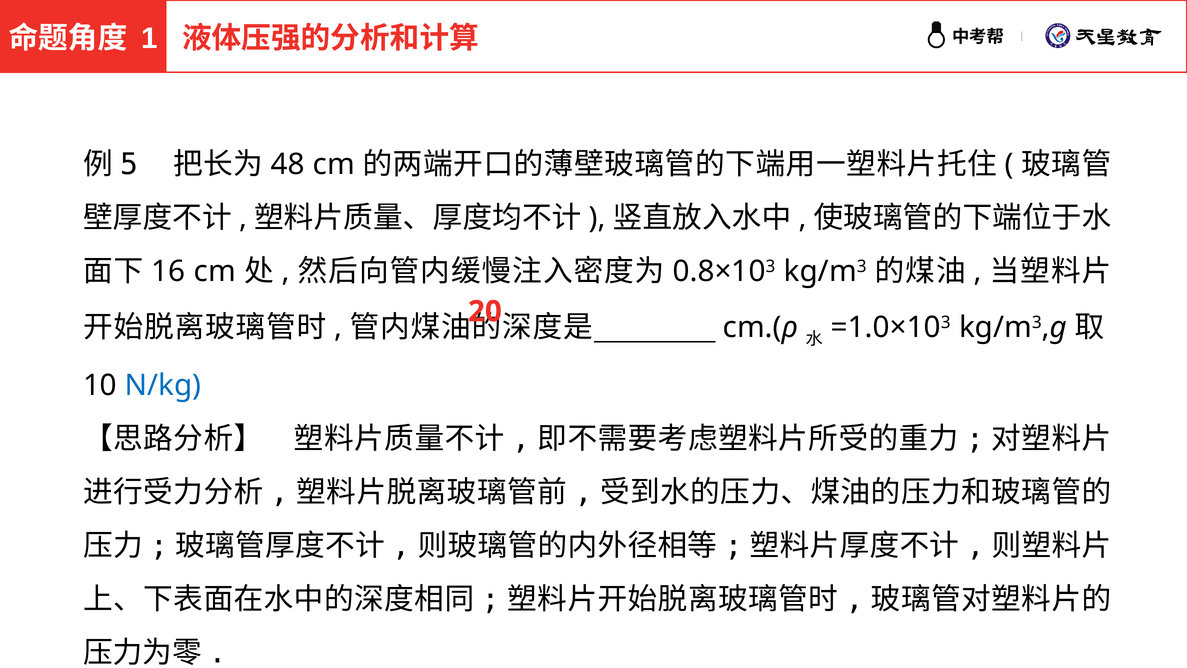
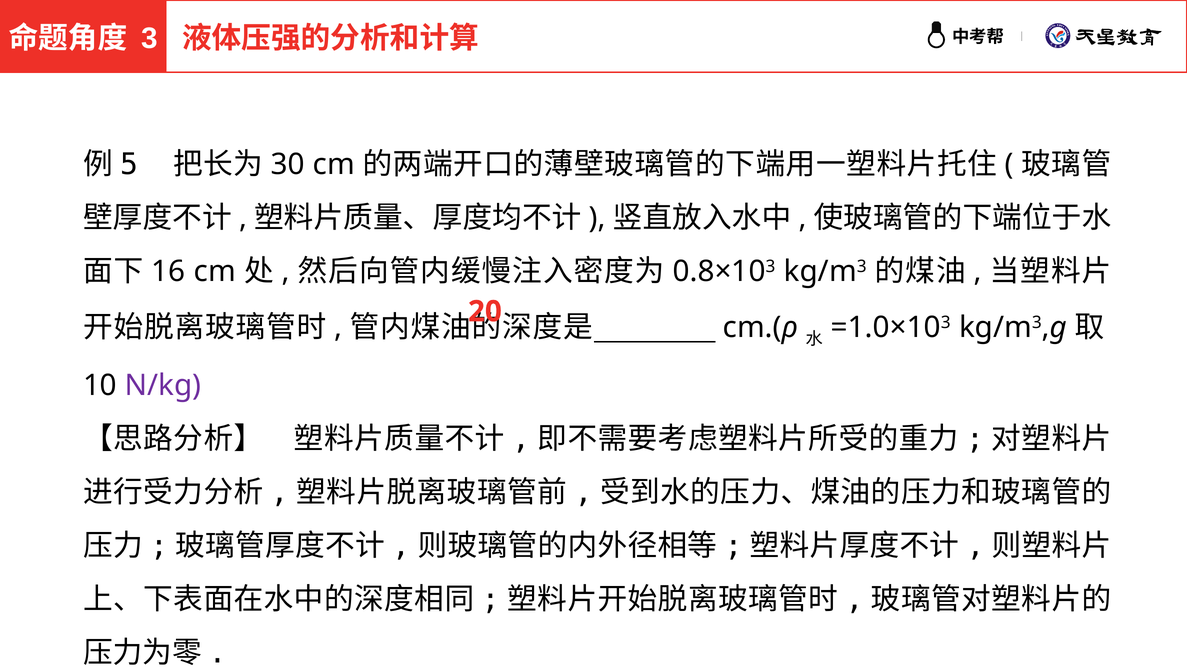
1: 1 -> 3
48: 48 -> 30
N/kg colour: blue -> purple
